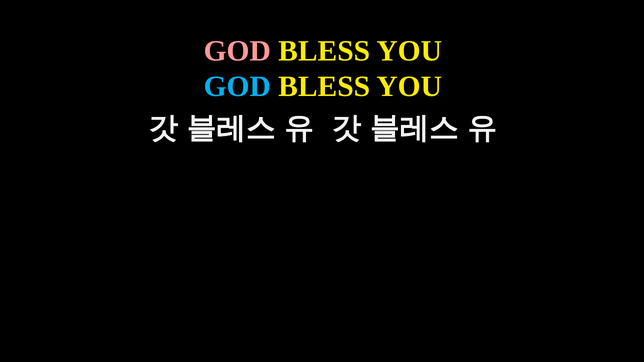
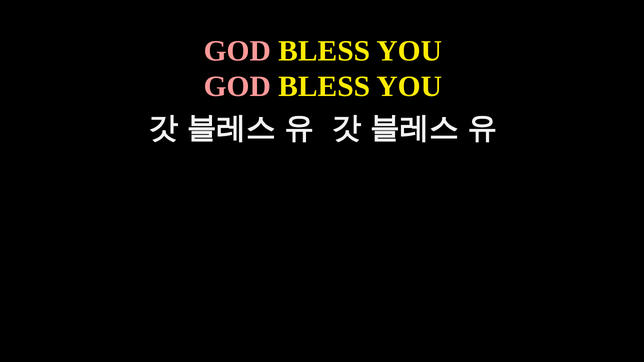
GOD at (237, 87) colour: light blue -> pink
